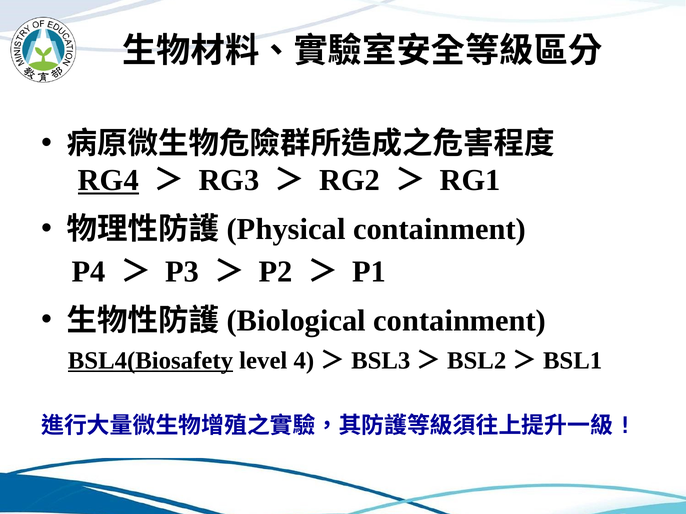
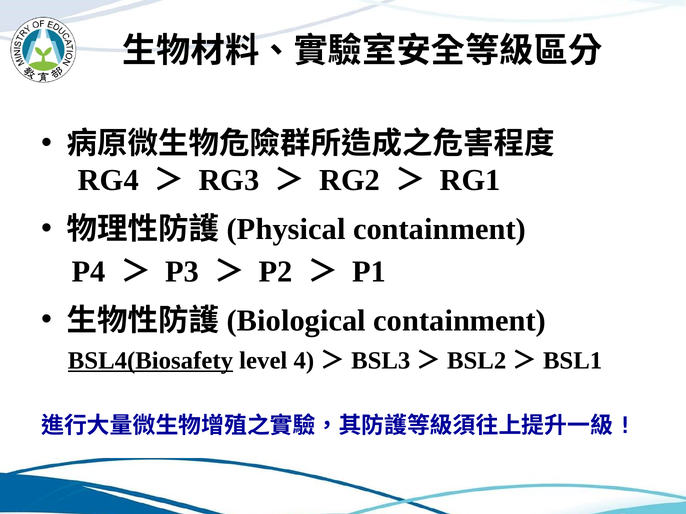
RG4 underline: present -> none
